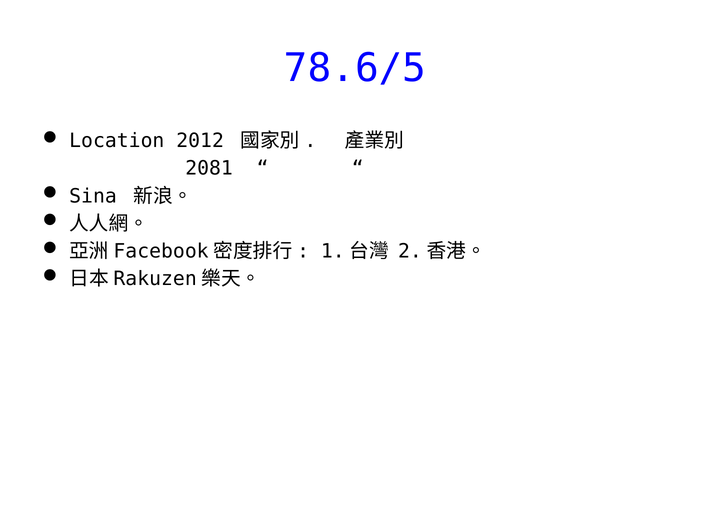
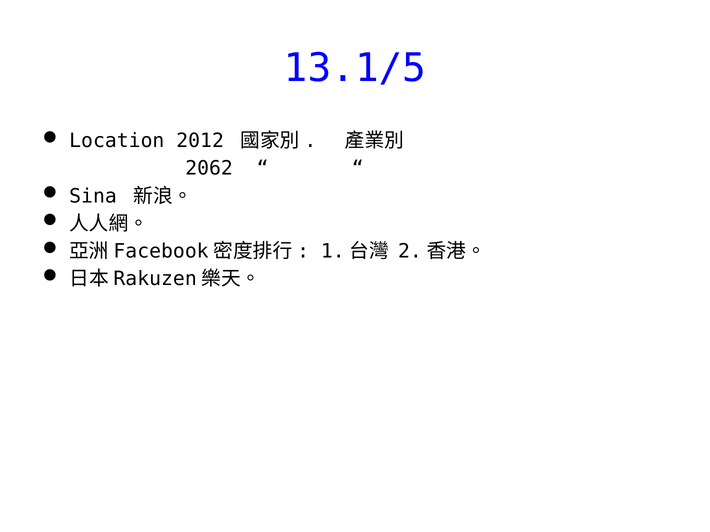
78.6/5: 78.6/5 -> 13.1/5
2081: 2081 -> 2062
